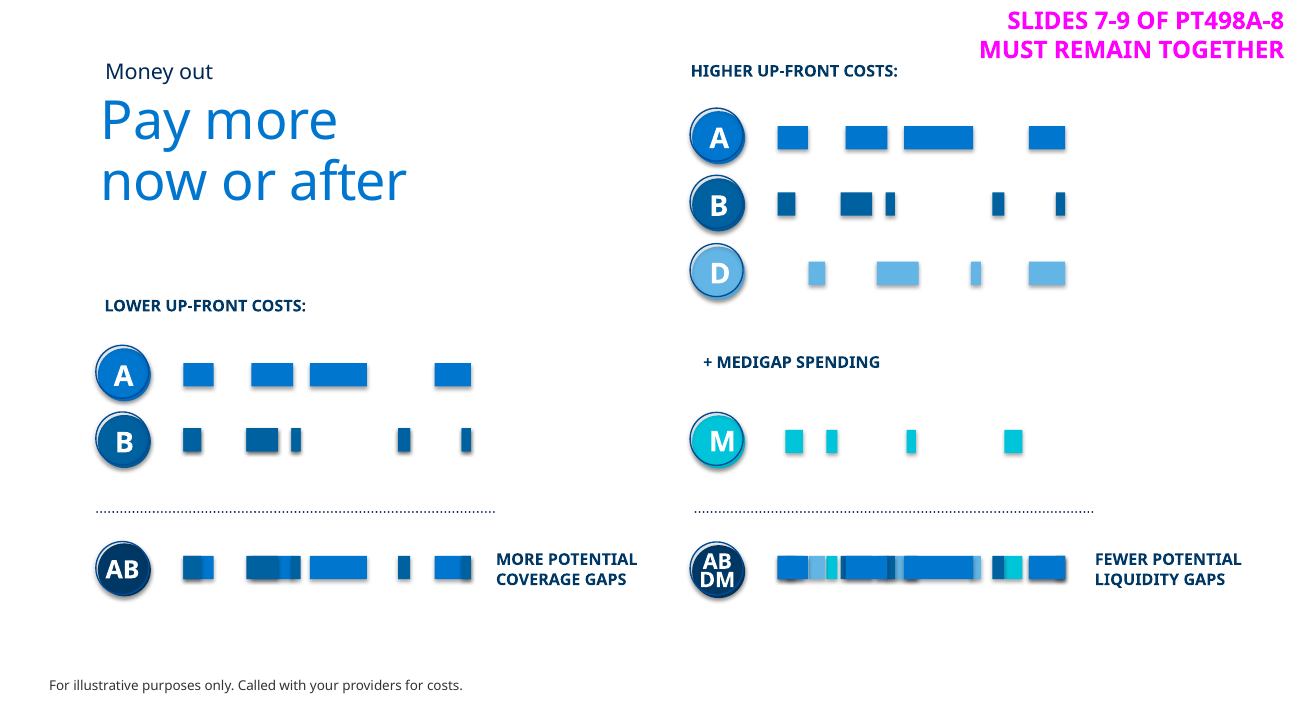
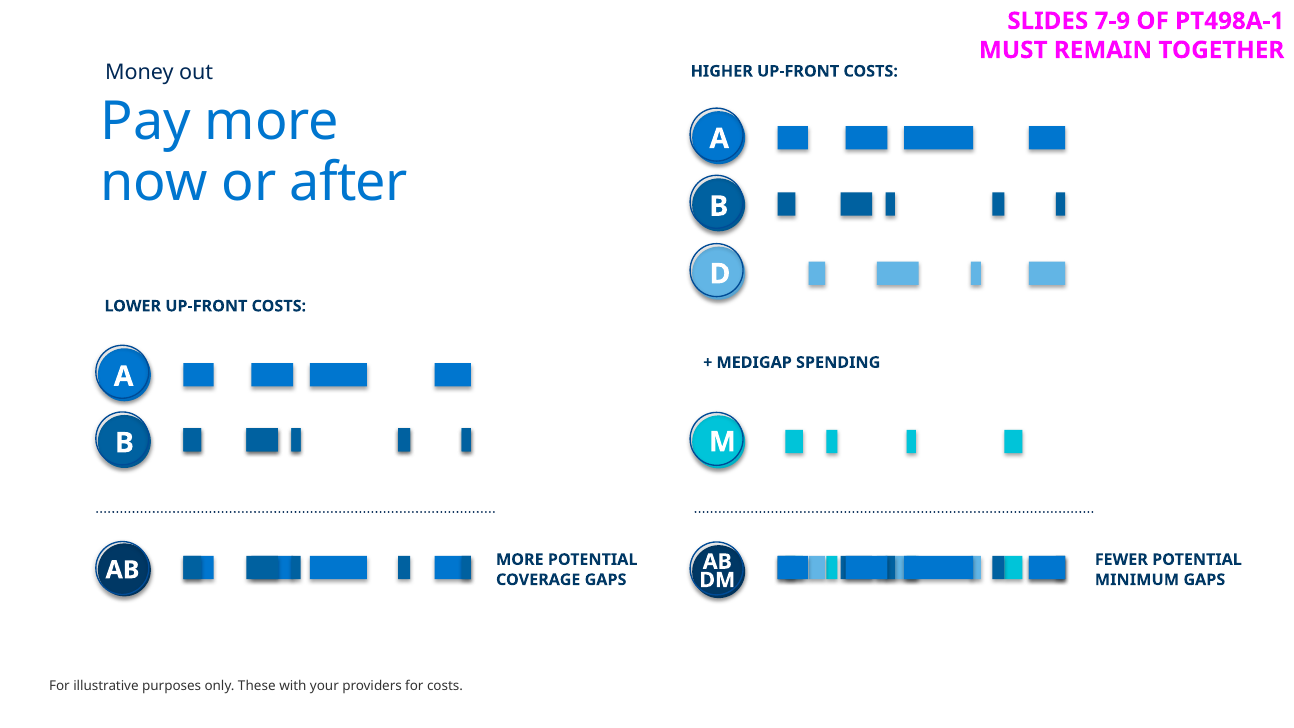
PT498A-8: PT498A-8 -> PT498A-1
LIQUIDITY: LIQUIDITY -> MINIMUM
Called: Called -> These
